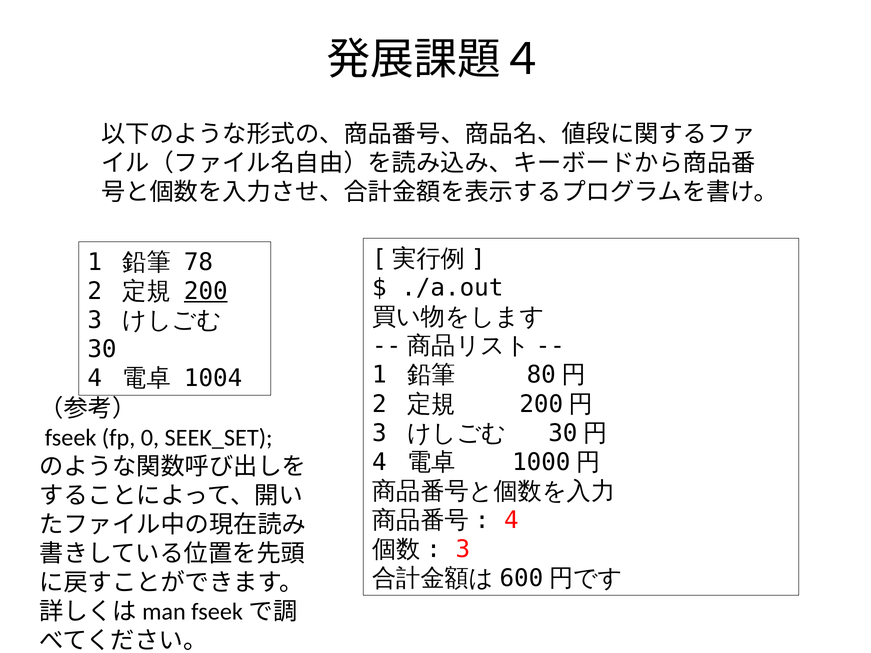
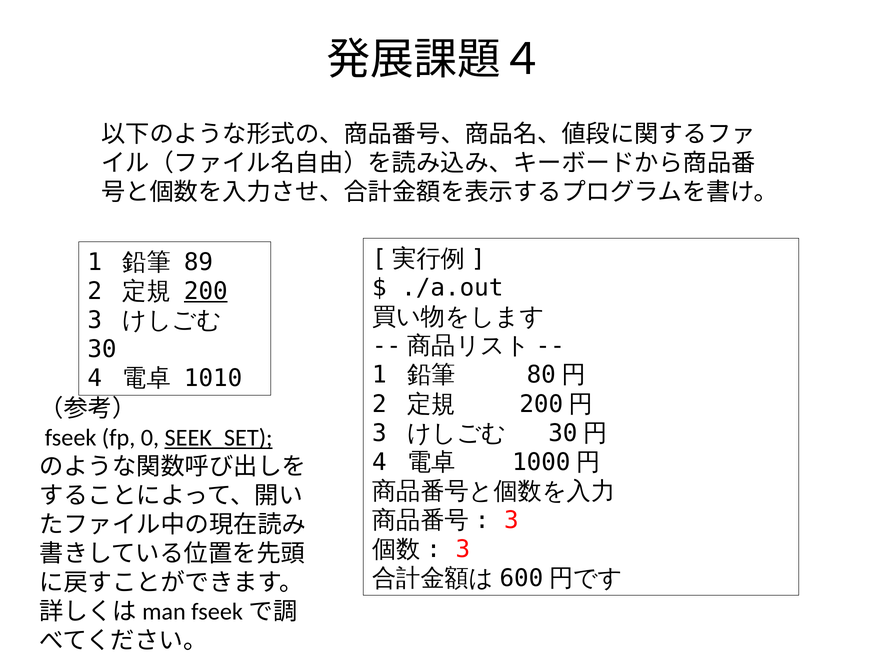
78: 78 -> 89
1004: 1004 -> 1010
SEEK_SET underline: none -> present
4 at (511, 520): 4 -> 3
